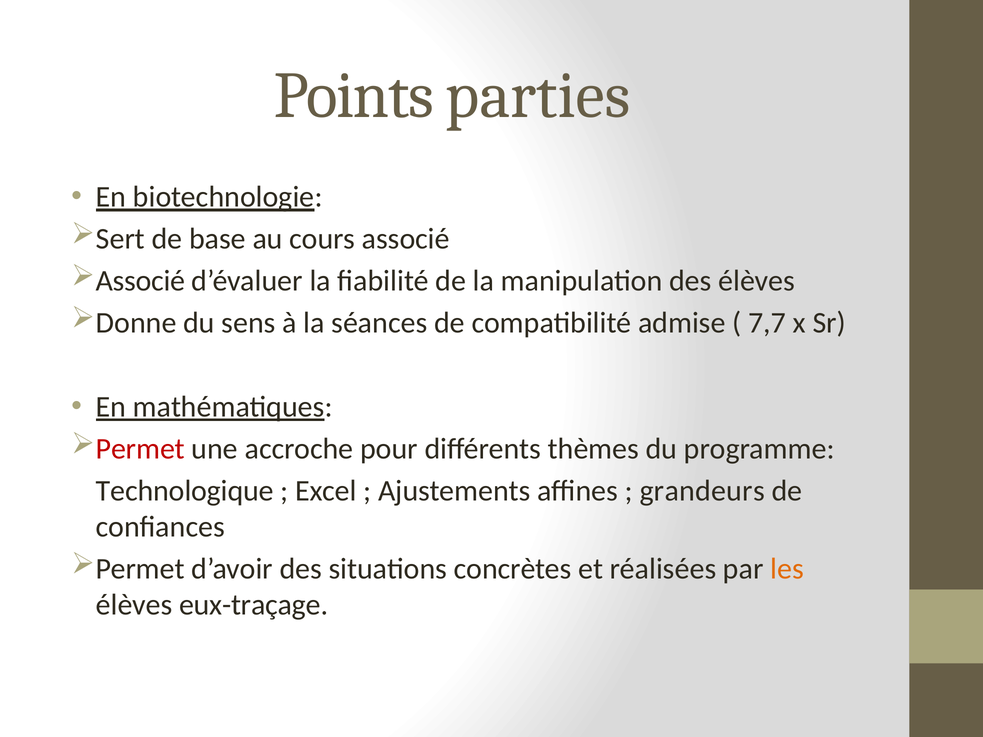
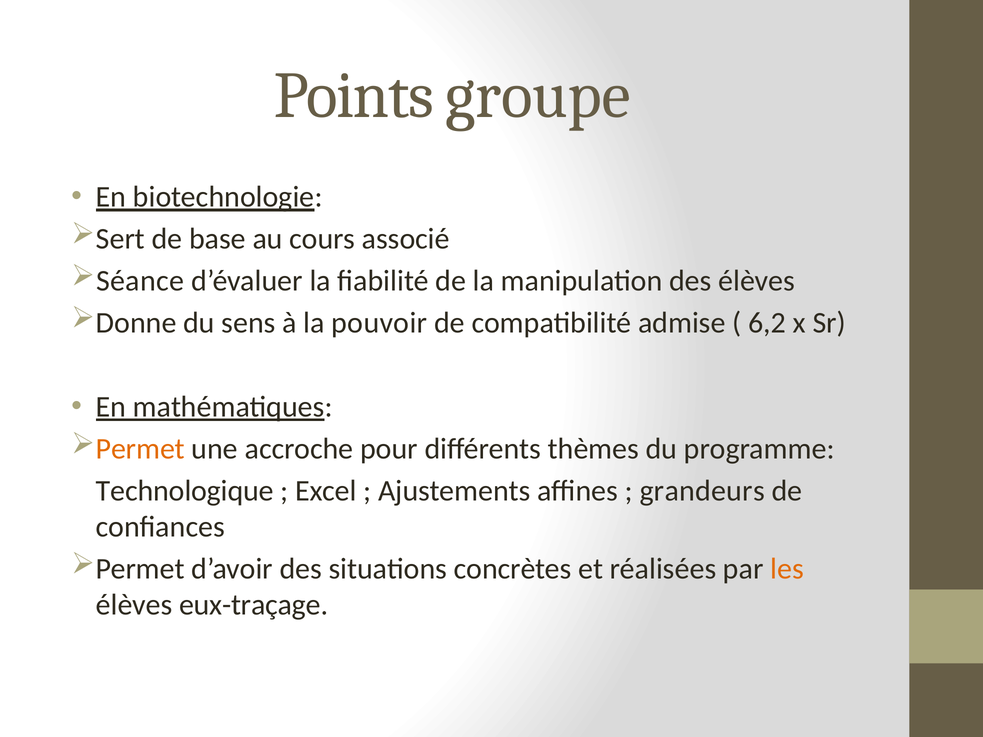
parties: parties -> groupe
Associé at (140, 281): Associé -> Séance
séances: séances -> pouvoir
7,7: 7,7 -> 6,2
Permet at (140, 449) colour: red -> orange
